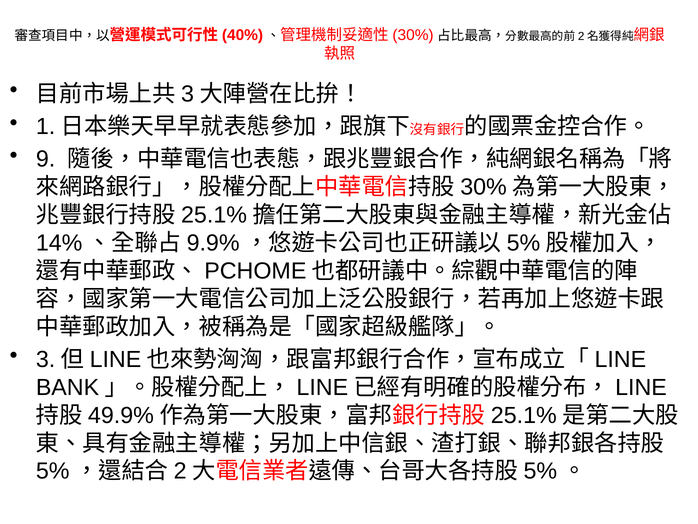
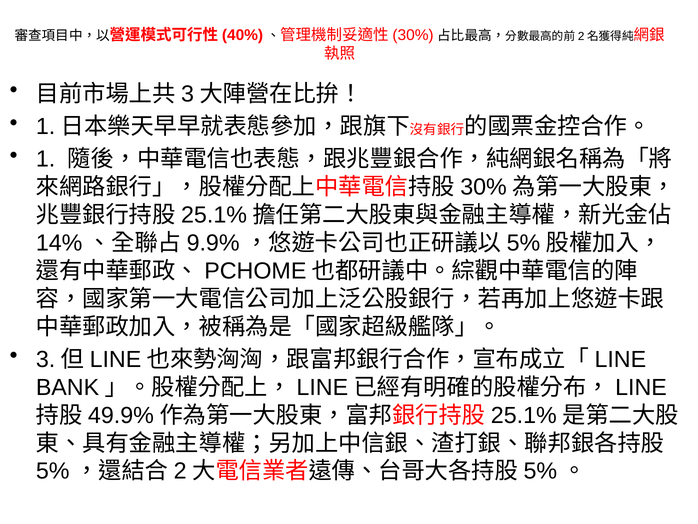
9: 9 -> 1
